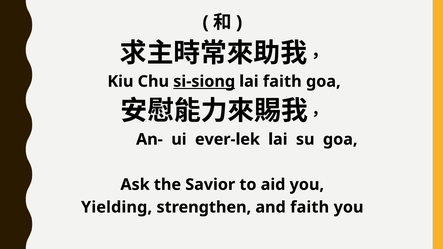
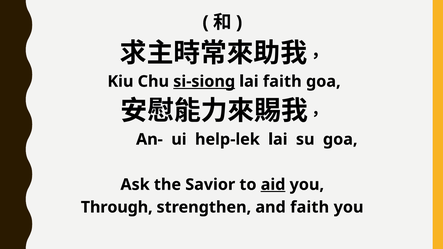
ever-lek: ever-lek -> help-lek
aid underline: none -> present
Yielding: Yielding -> Through
